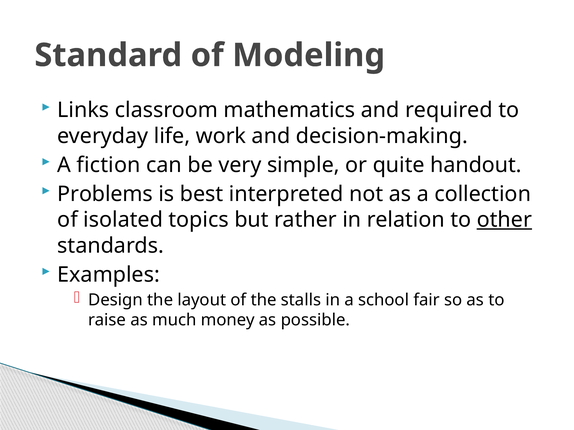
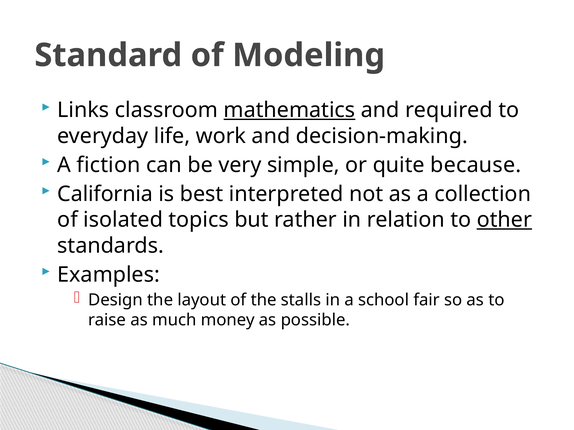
mathematics underline: none -> present
handout: handout -> because
Problems: Problems -> California
